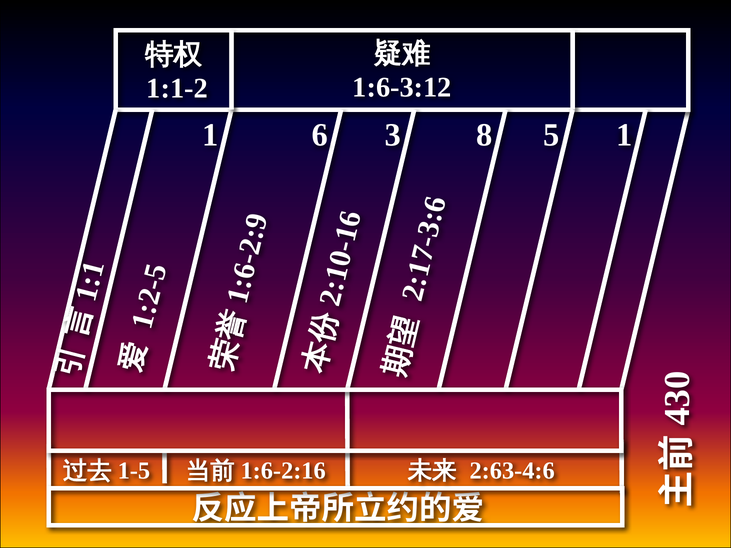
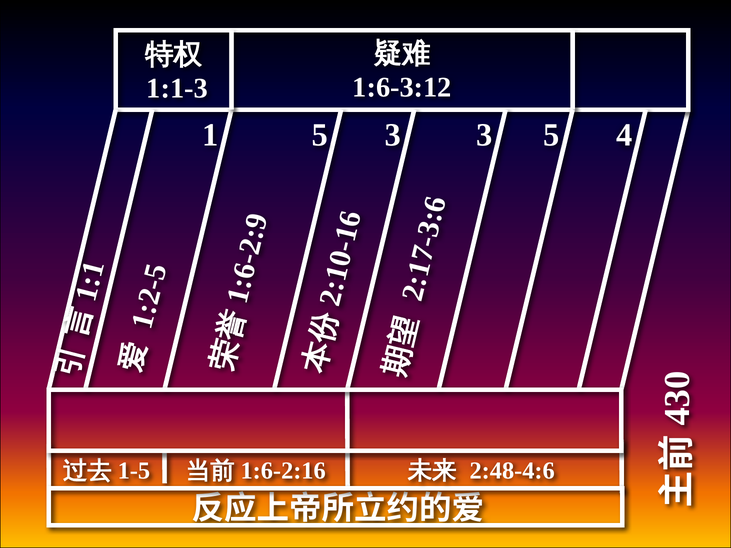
1:1-2: 1:1-2 -> 1:1-3
6 at (320, 135): 6 -> 5
3 8: 8 -> 3
5 1: 1 -> 4
2:63-4:6: 2:63-4:6 -> 2:48-4:6
